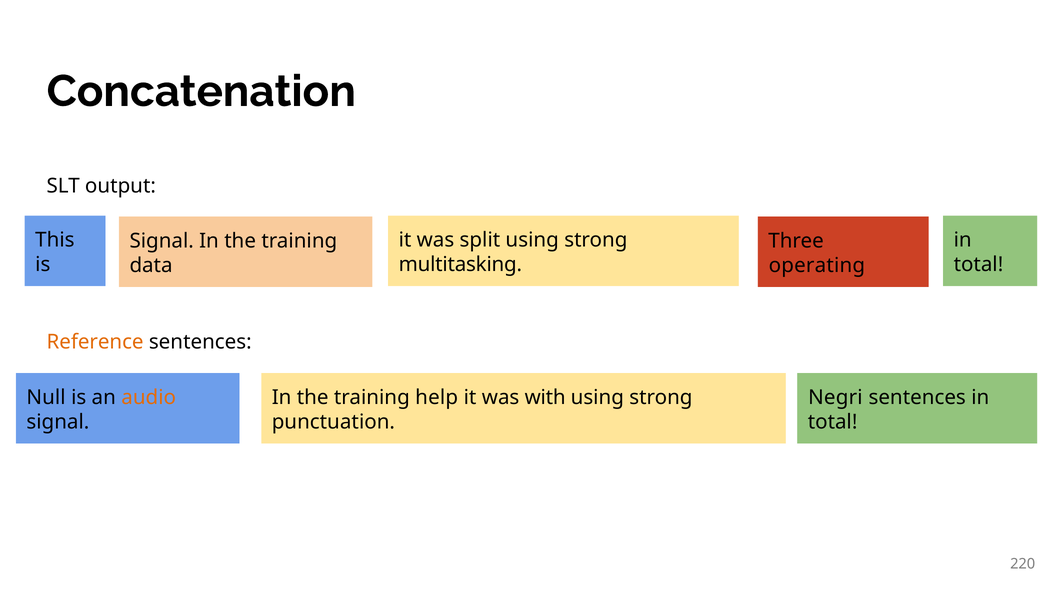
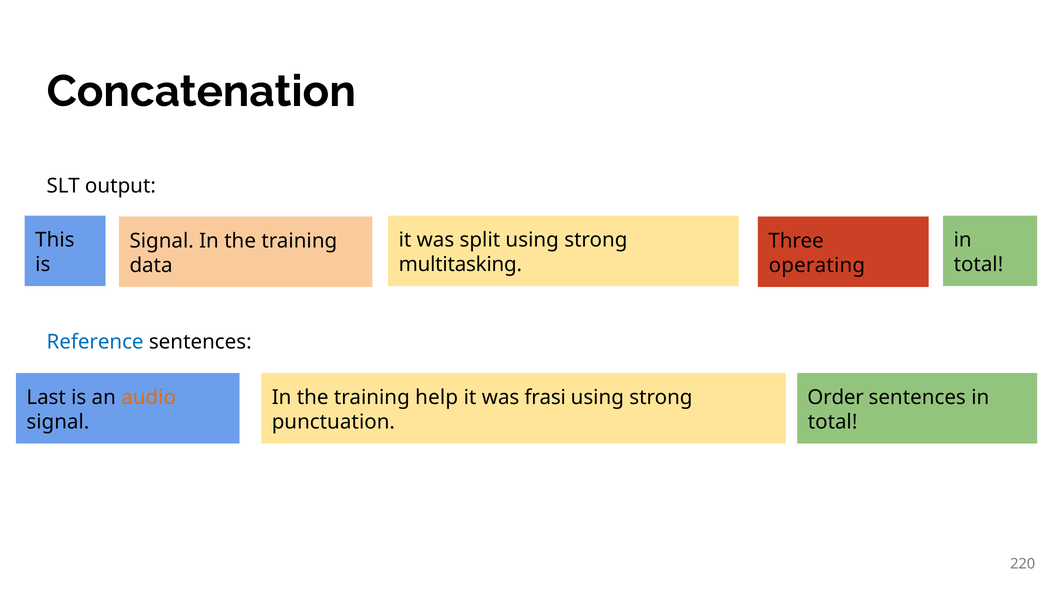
Reference colour: orange -> blue
Null: Null -> Last
with: with -> frasi
Negri: Negri -> Order
